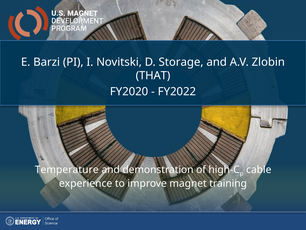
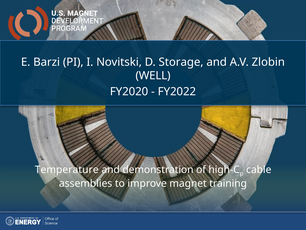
THAT: THAT -> WELL
experience: experience -> assemblies
